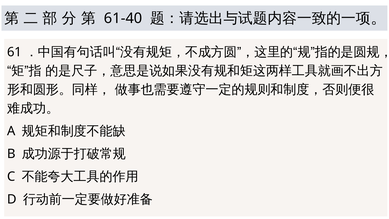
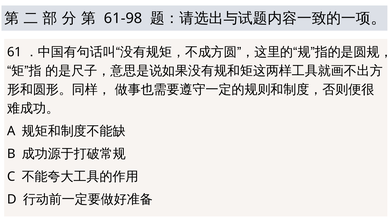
61-40: 61-40 -> 61-98
